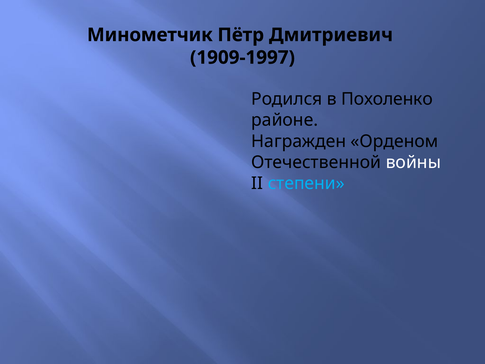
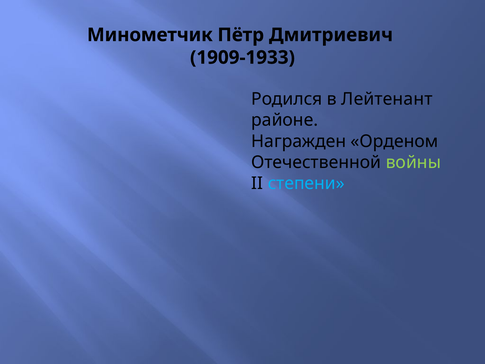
1909-1997: 1909-1997 -> 1909-1933
Похоленко: Похоленко -> Лейтенант
войны colour: white -> light green
